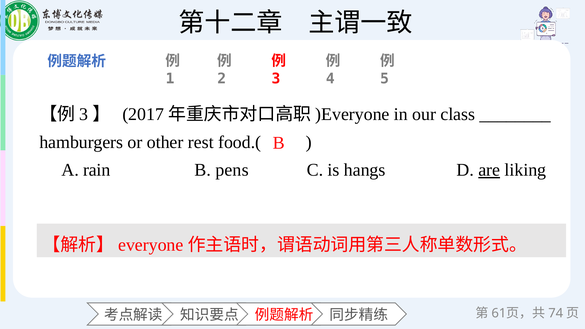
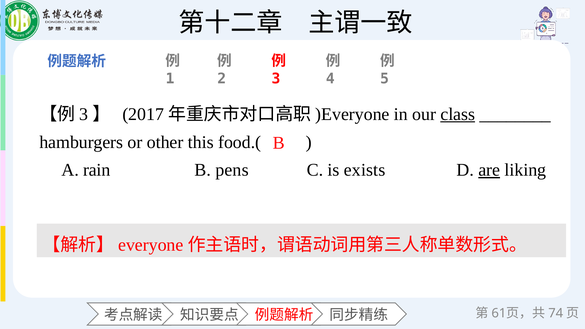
class underline: none -> present
rest: rest -> this
hangs: hangs -> exists
